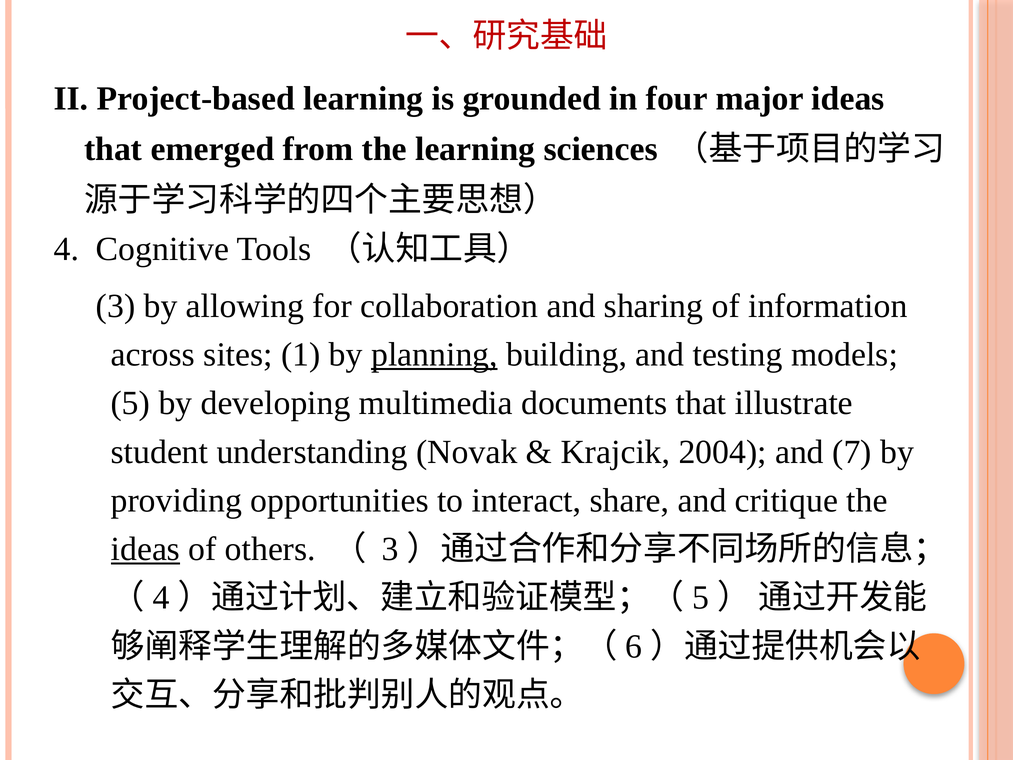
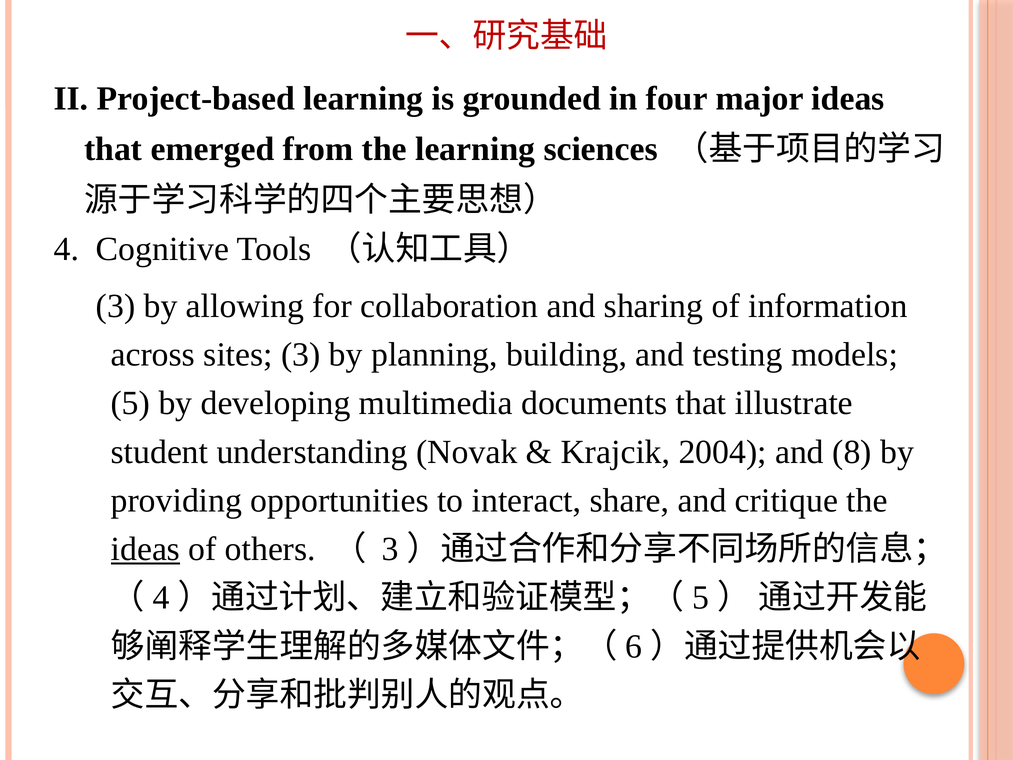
sites 1: 1 -> 3
planning underline: present -> none
7: 7 -> 8
